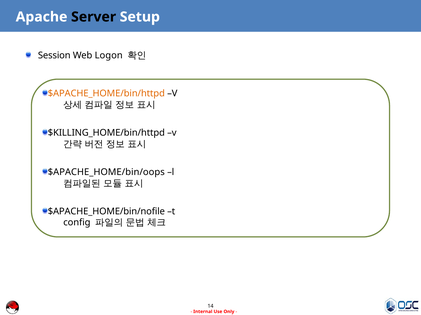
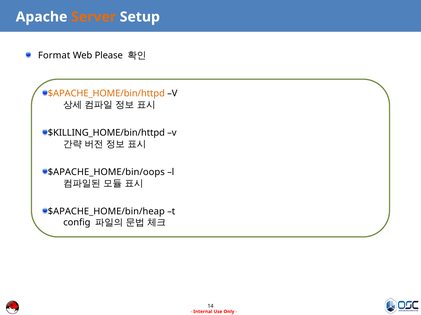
Server colour: black -> orange
Session: Session -> Format
Logon: Logon -> Please
$APACHE_HOME/bin/nofile: $APACHE_HOME/bin/nofile -> $APACHE_HOME/bin/heap
